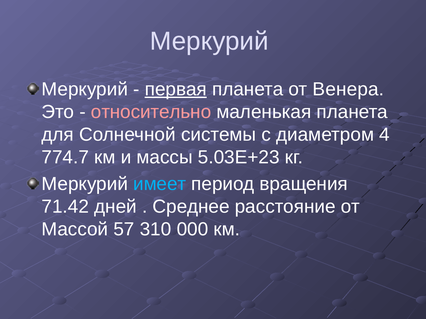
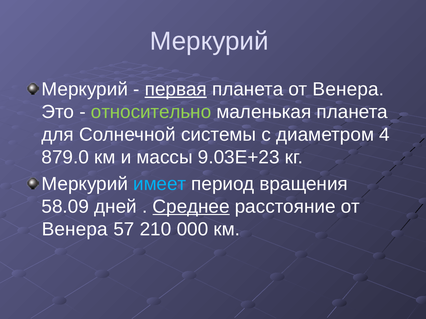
относительно colour: pink -> light green
774.7: 774.7 -> 879.0
5.03E+23: 5.03E+23 -> 9.03E+23
71.42: 71.42 -> 58.09
Среднее underline: none -> present
Массой at (75, 230): Массой -> Венера
310: 310 -> 210
